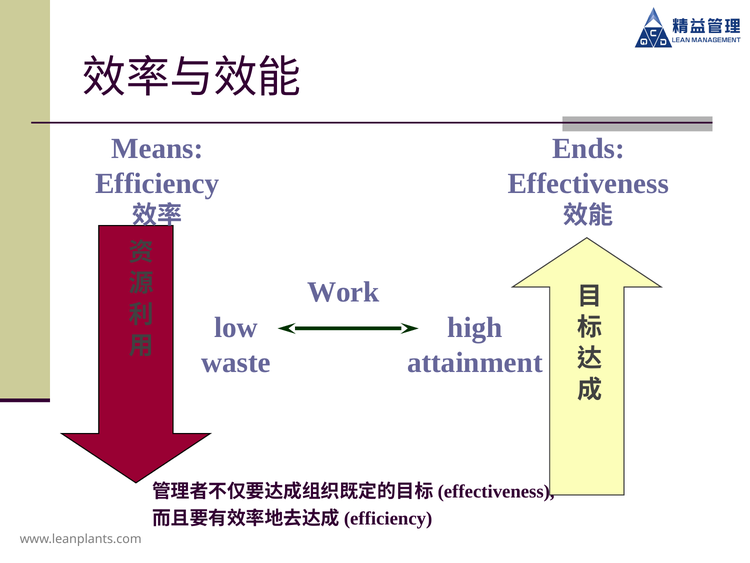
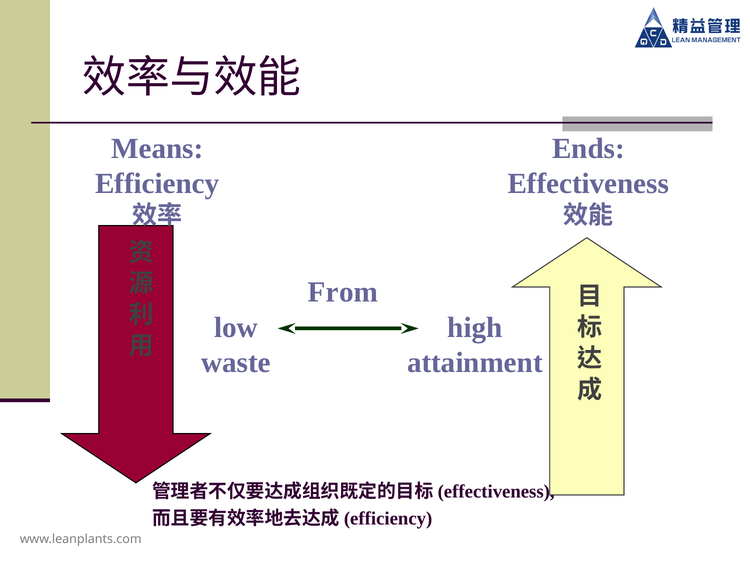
Work: Work -> From
